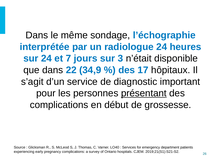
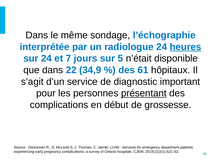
heures underline: none -> present
3: 3 -> 5
17: 17 -> 61
